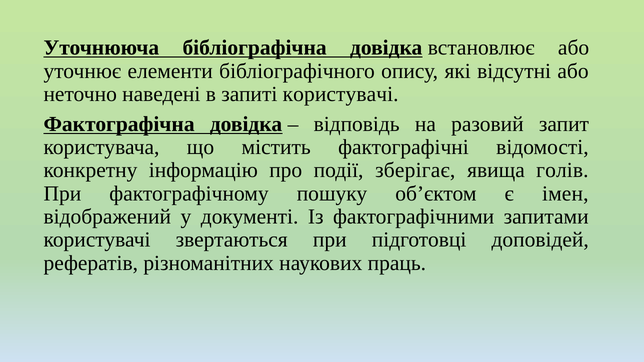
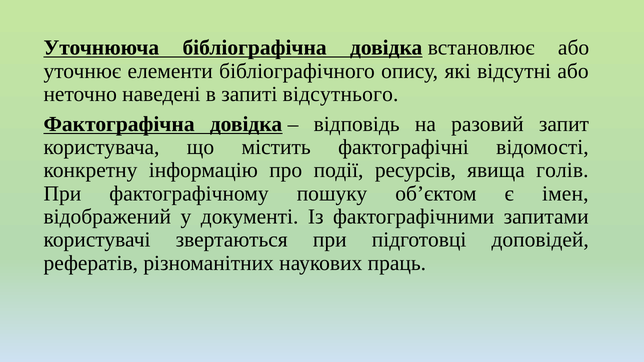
запиті користувачі: користувачі -> відсутнього
зберігає: зберігає -> ресурсів
